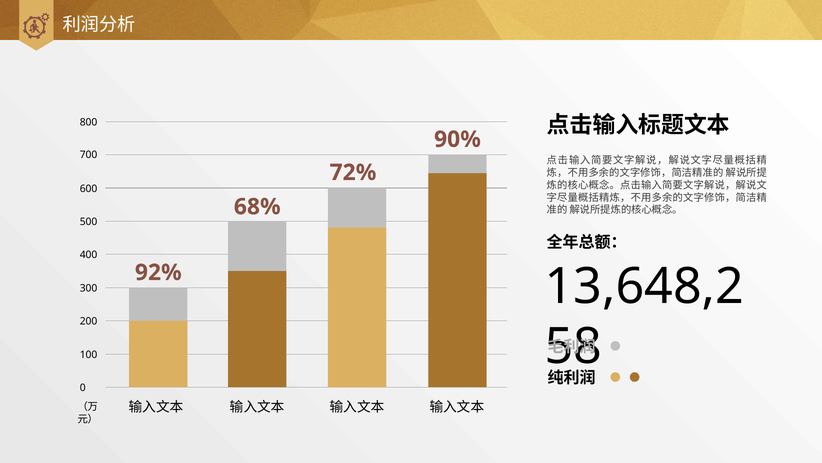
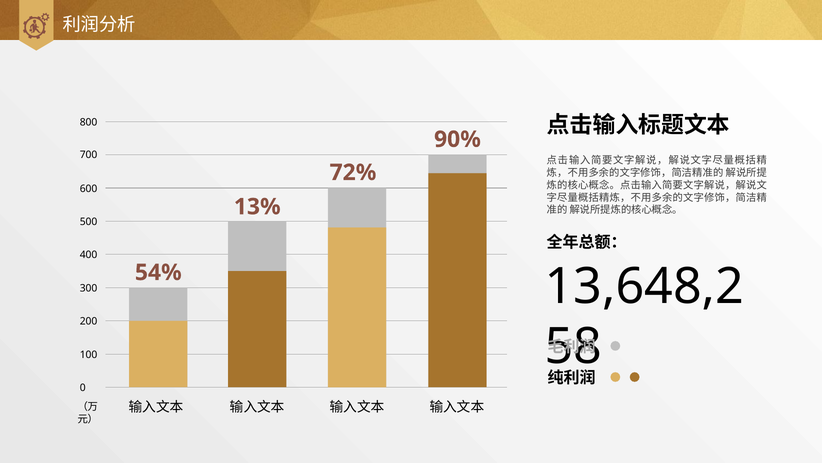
68%: 68% -> 13%
92%: 92% -> 54%
